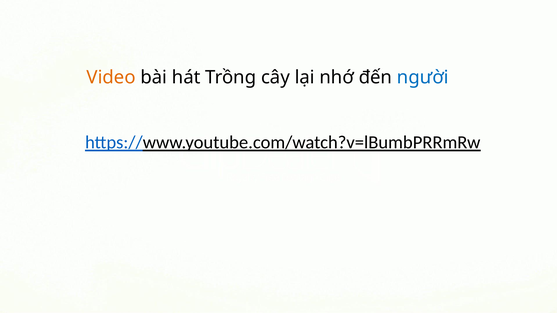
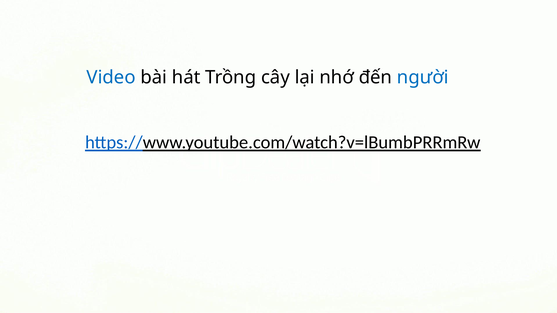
Video colour: orange -> blue
